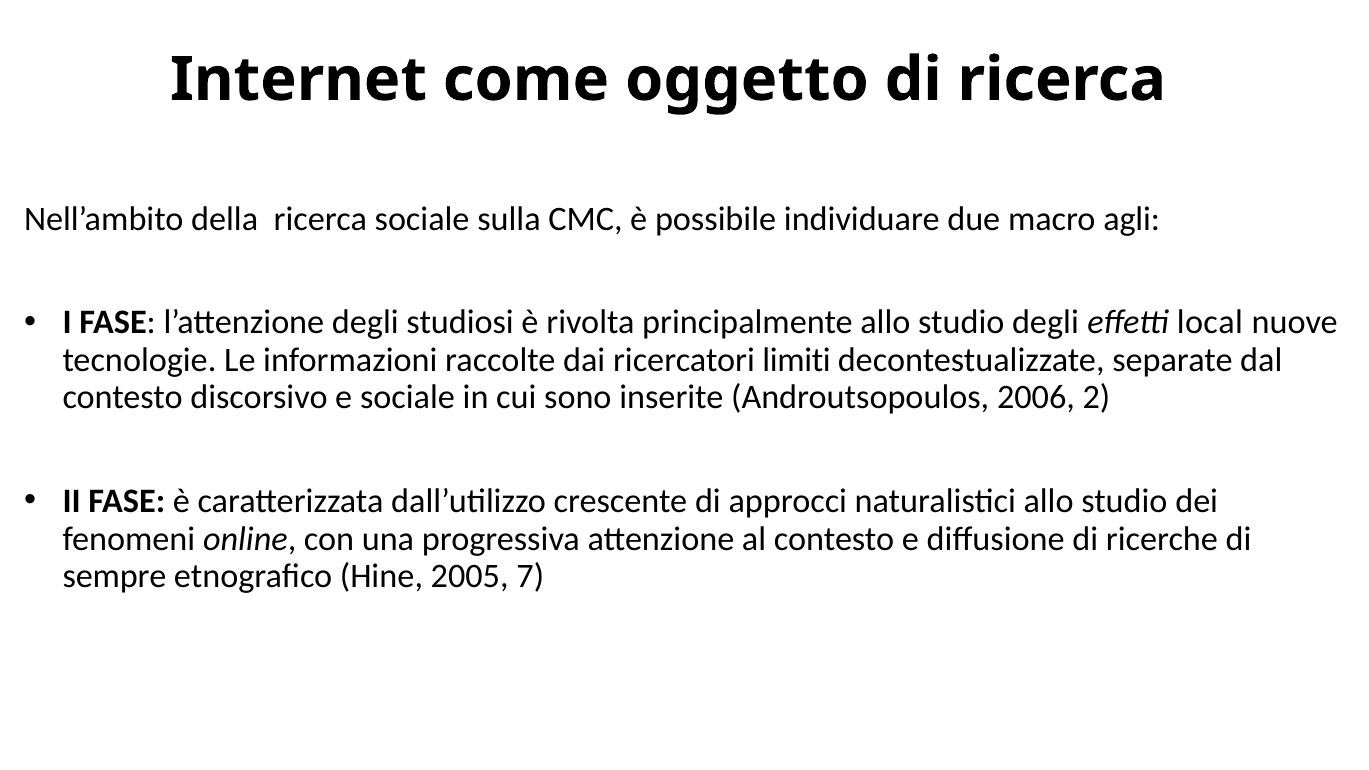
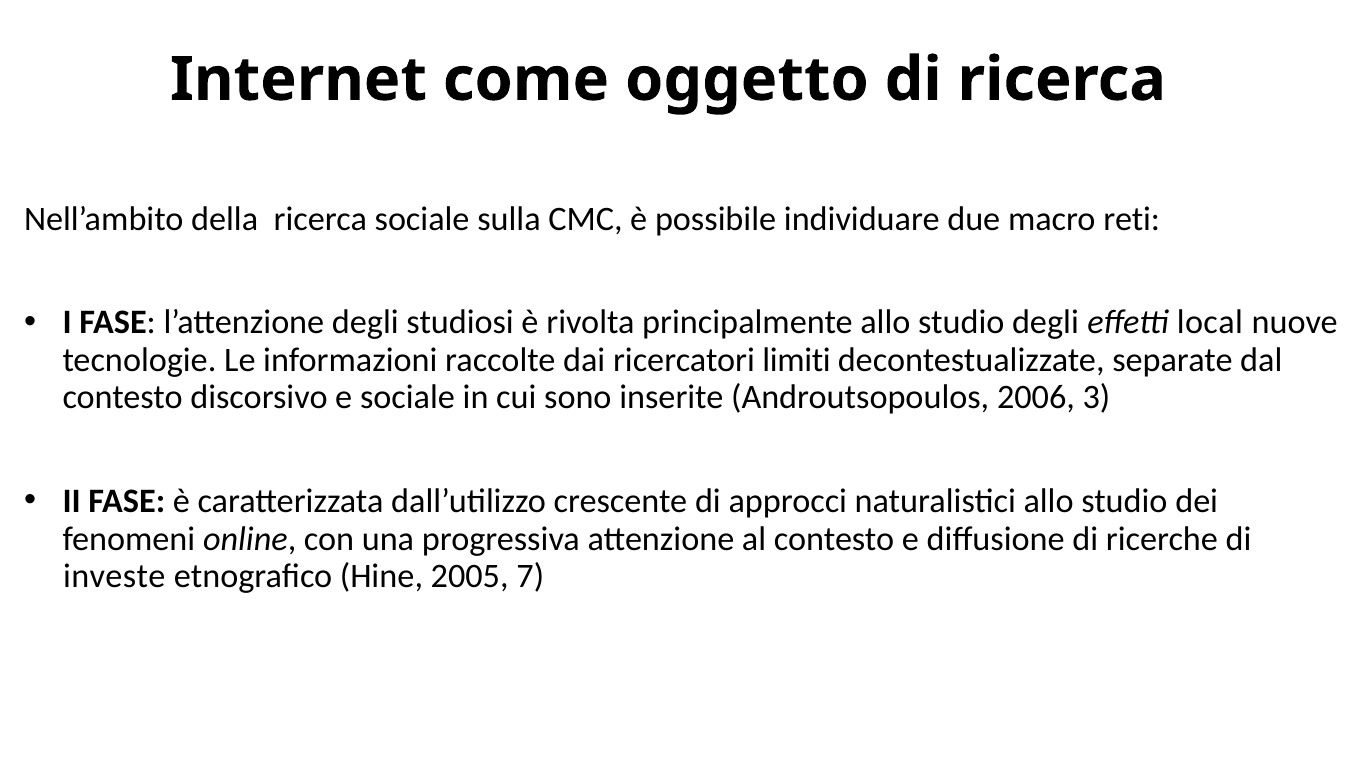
agli: agli -> reti
2: 2 -> 3
sempre: sempre -> investe
